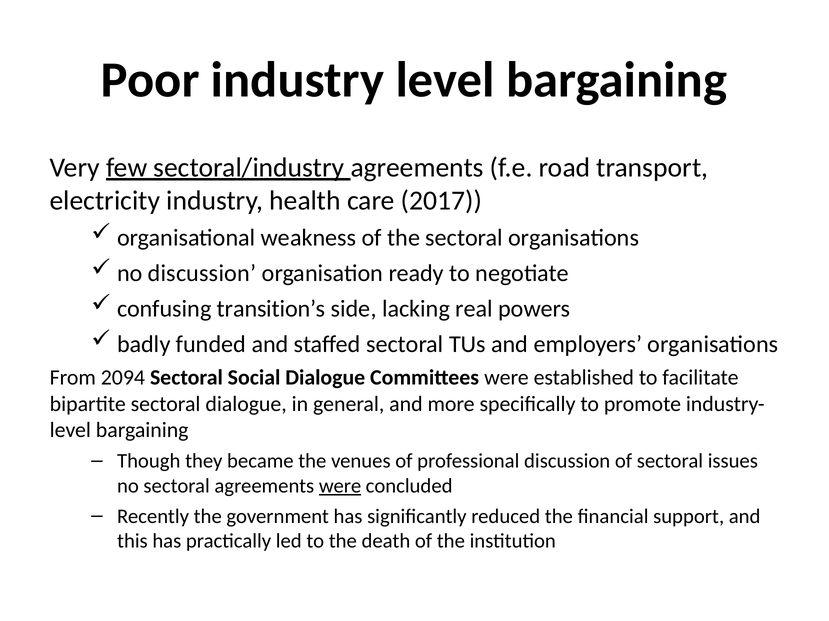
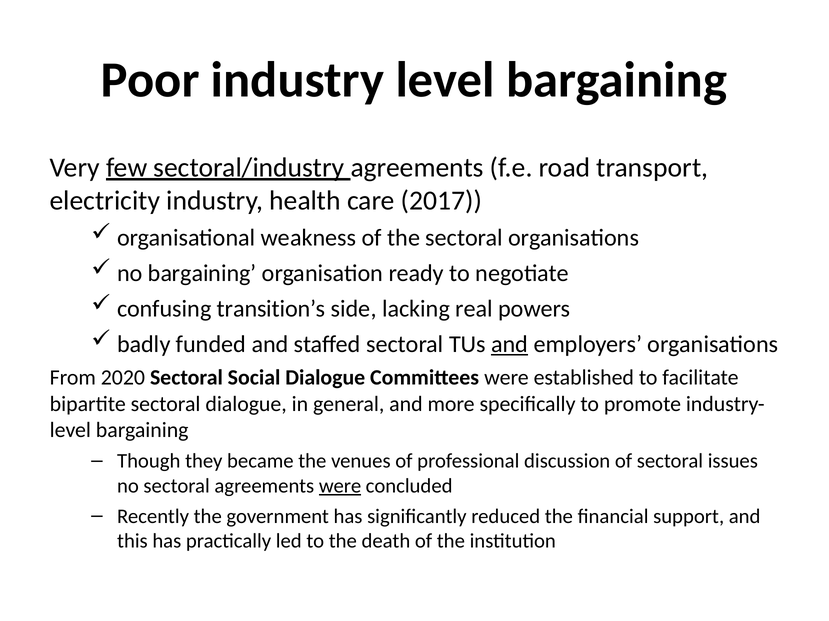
no discussion: discussion -> bargaining
and at (510, 345) underline: none -> present
2094: 2094 -> 2020
